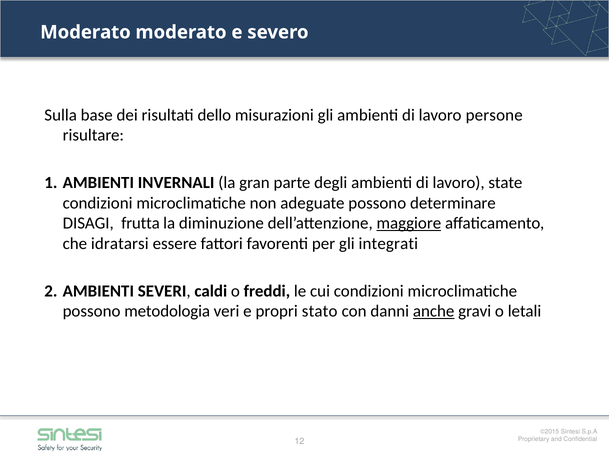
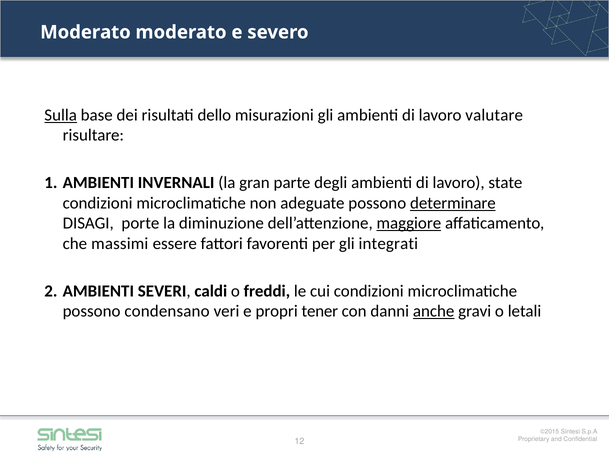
Sulla underline: none -> present
persone: persone -> valutare
determinare underline: none -> present
frutta: frutta -> porte
idratarsi: idratarsi -> massimi
metodologia: metodologia -> condensano
stato: stato -> tener
